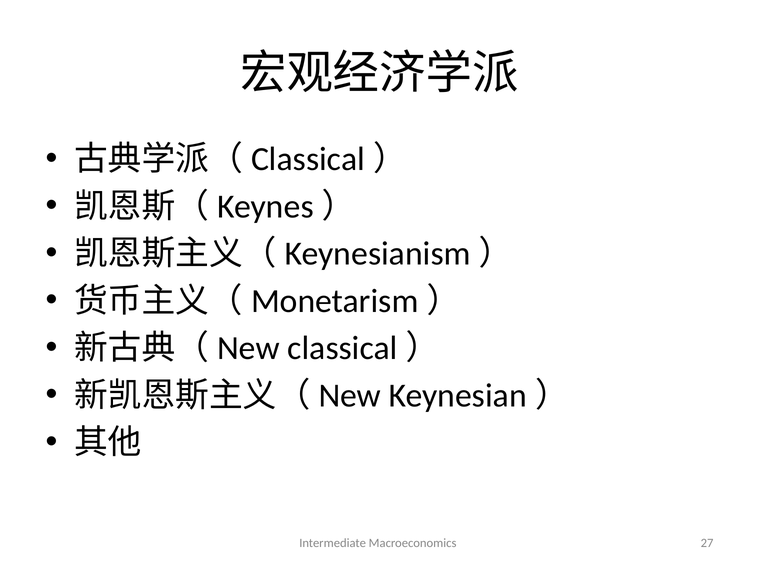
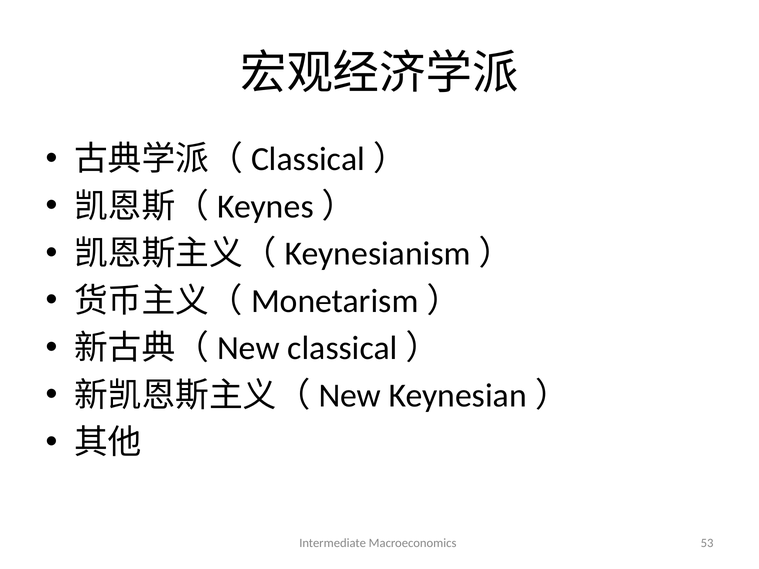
27: 27 -> 53
